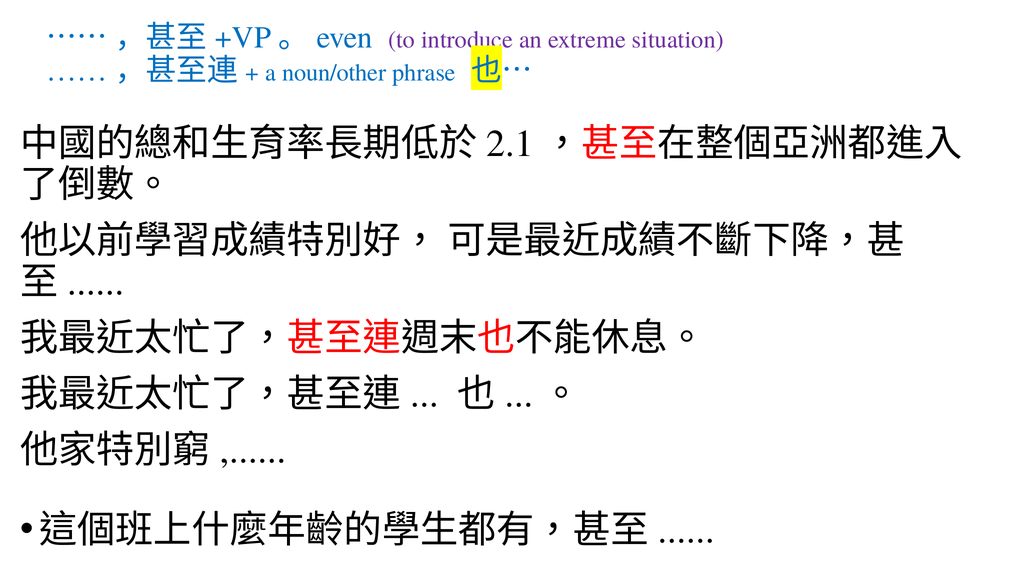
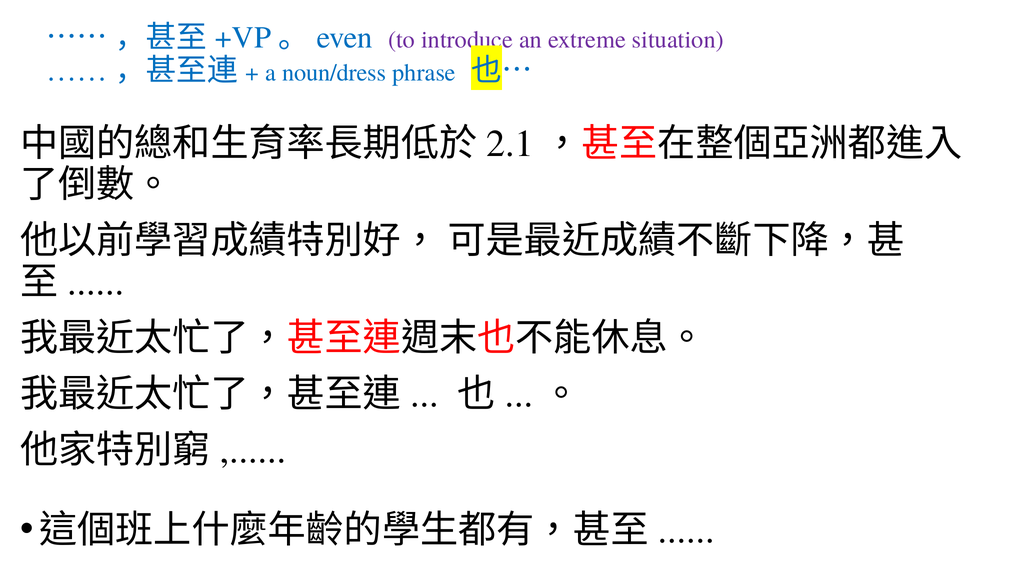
noun/other: noun/other -> noun/dress
